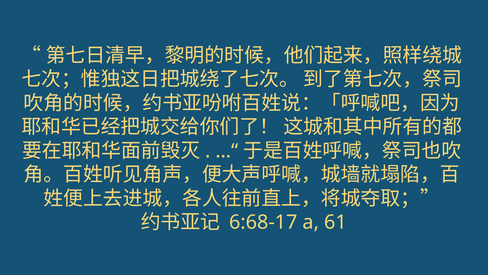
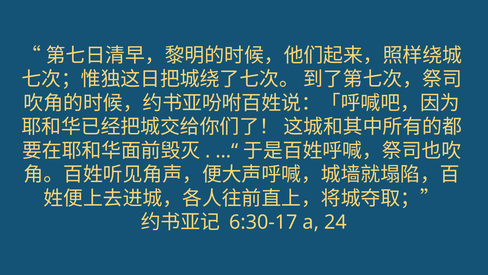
6:68-17: 6:68-17 -> 6:30-17
61: 61 -> 24
